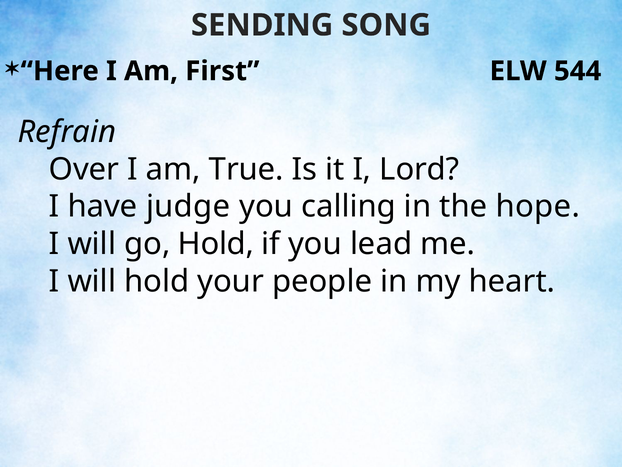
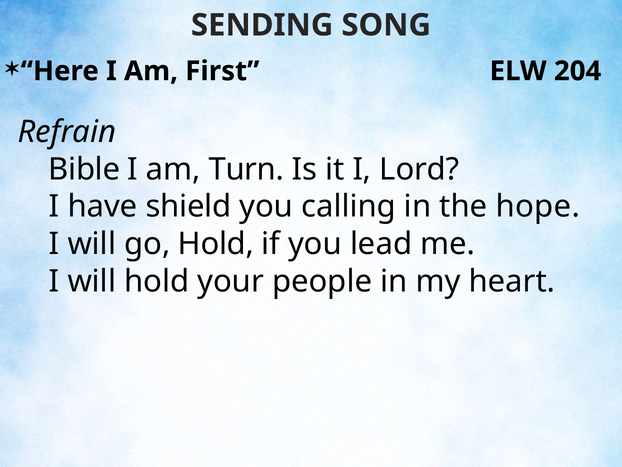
544: 544 -> 204
Over: Over -> Bible
True: True -> Turn
judge: judge -> shield
